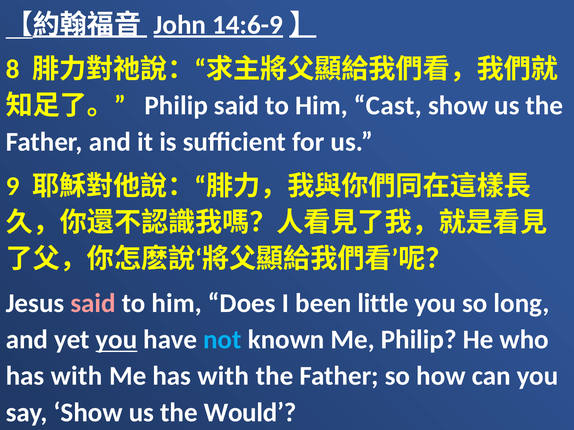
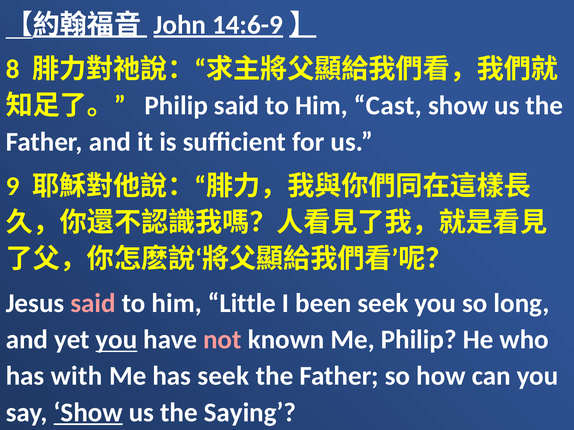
Does: Does -> Little
been little: little -> seek
not colour: light blue -> pink
Me has with: with -> seek
Show at (88, 413) underline: none -> present
Would: Would -> Saying
